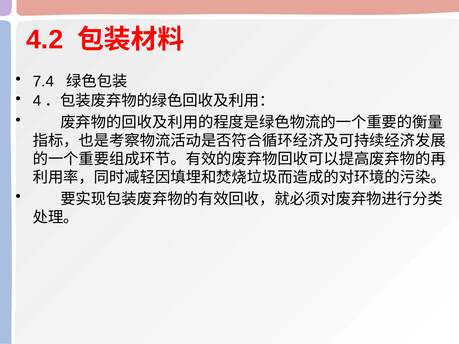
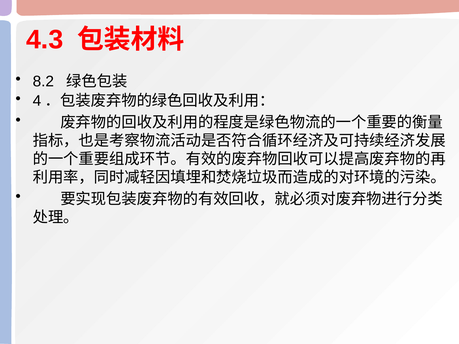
4.2: 4.2 -> 4.3
7.4: 7.4 -> 8.2
